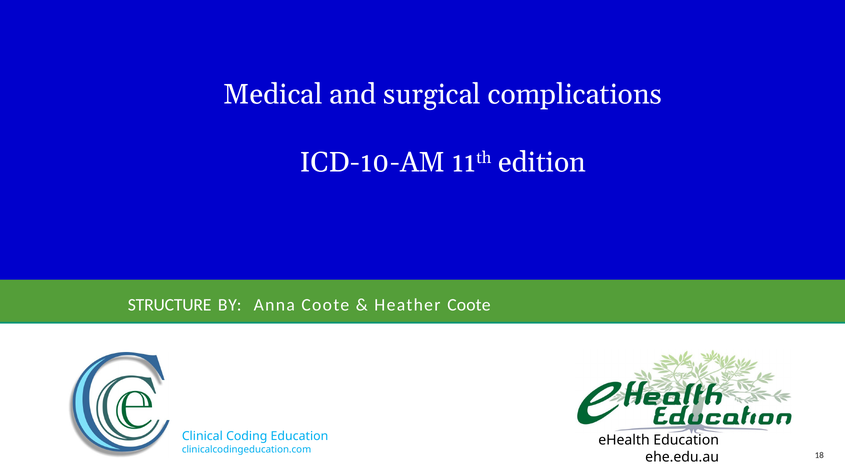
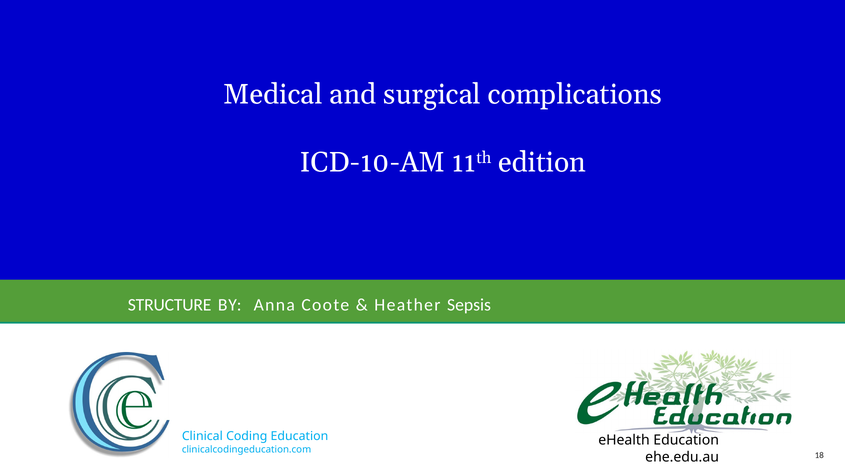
Heather Coote: Coote -> Sepsis
